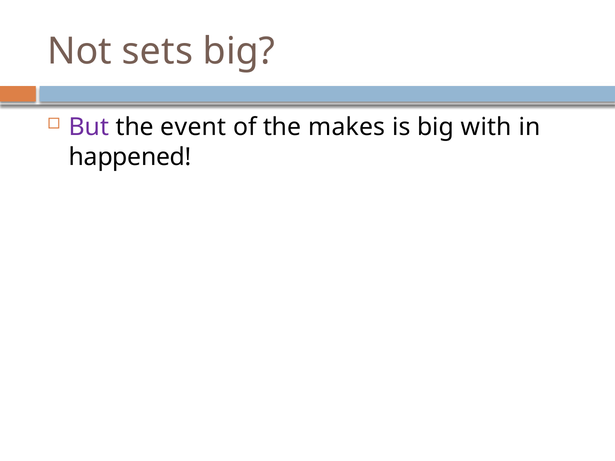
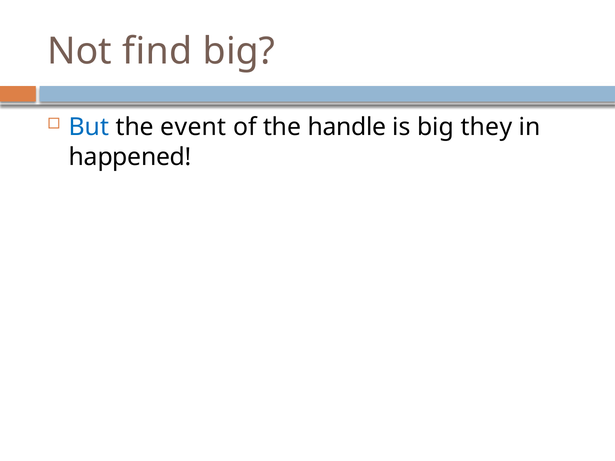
sets: sets -> find
But colour: purple -> blue
makes: makes -> handle
with: with -> they
